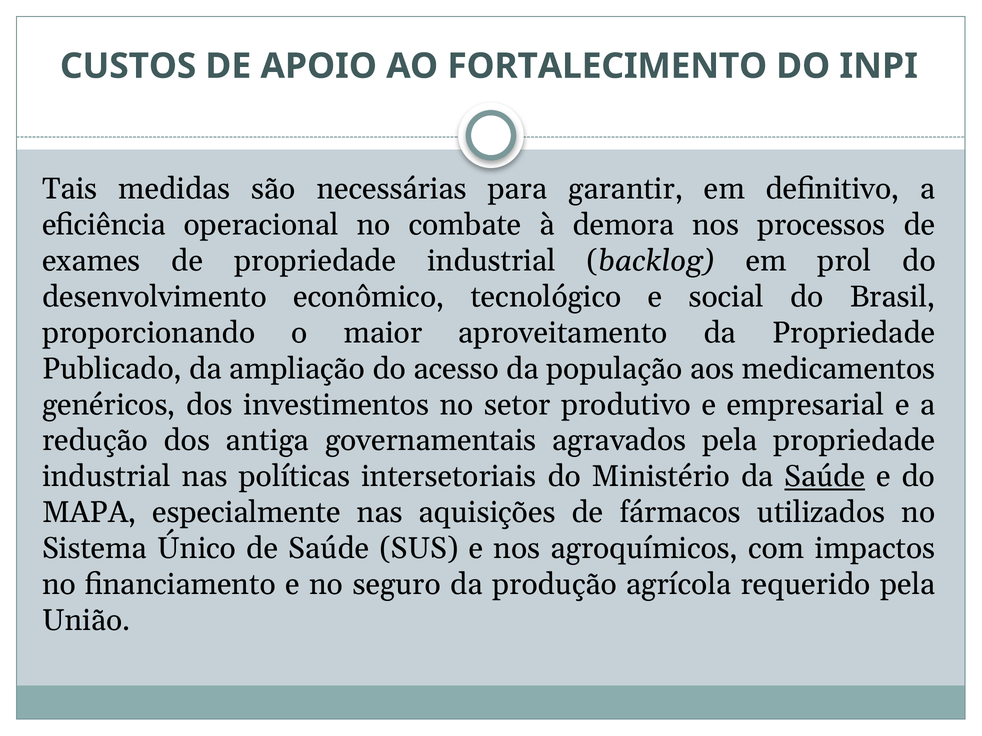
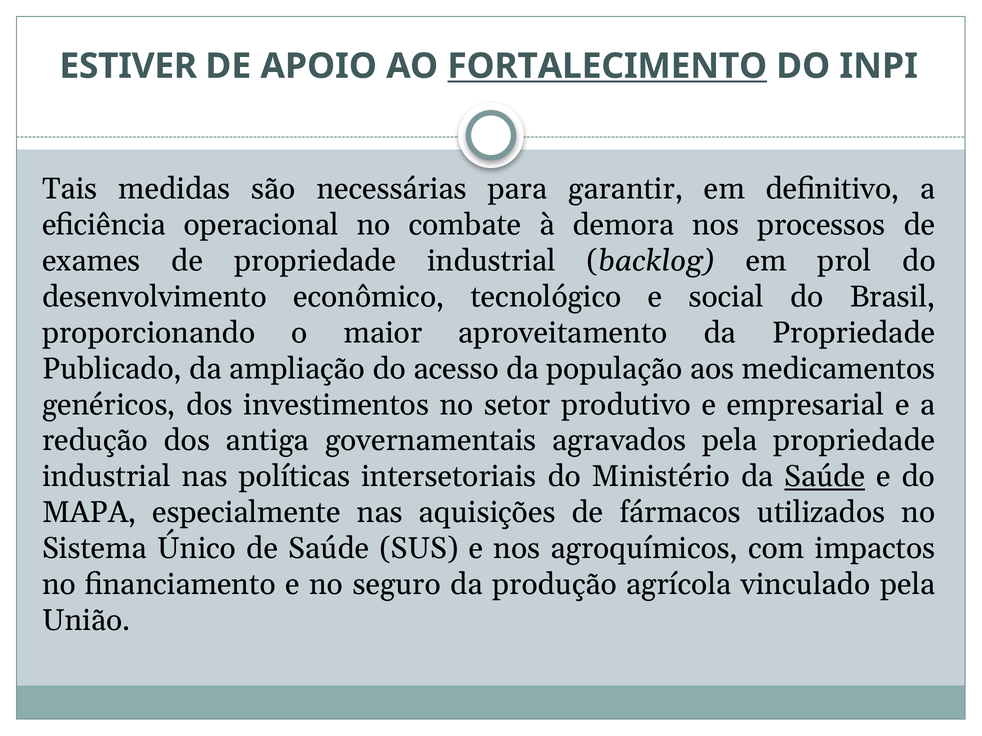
CUSTOS: CUSTOS -> ESTIVER
FORTALECIMENTO underline: none -> present
requerido: requerido -> vinculado
